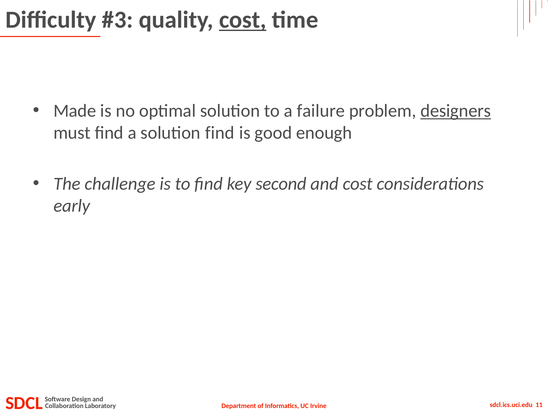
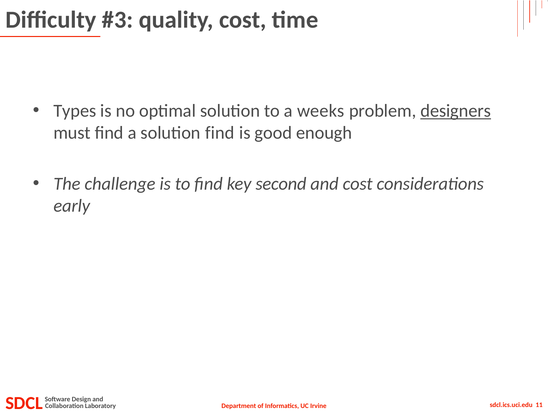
cost at (243, 20) underline: present -> none
Made: Made -> Types
failure: failure -> weeks
